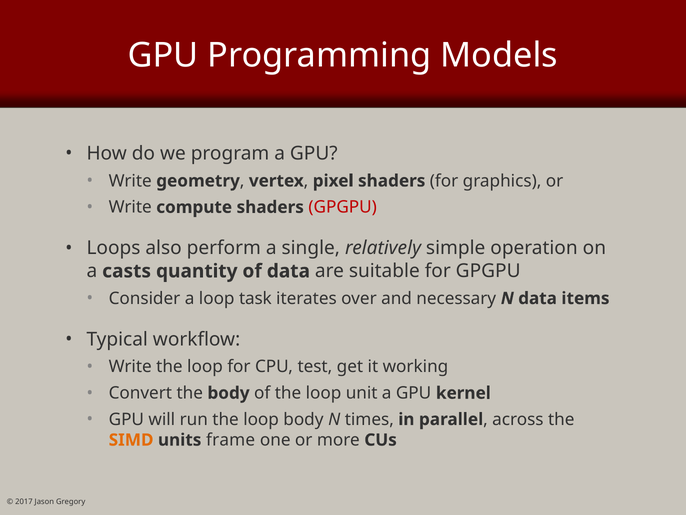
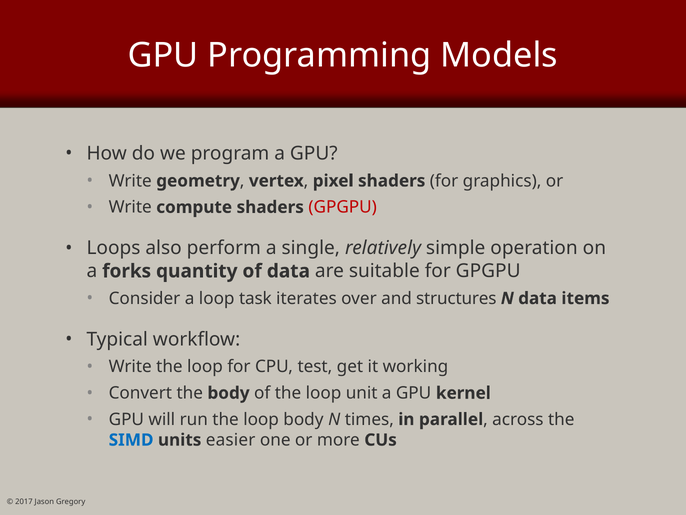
casts: casts -> forks
necessary: necessary -> structures
SIMD colour: orange -> blue
frame: frame -> easier
